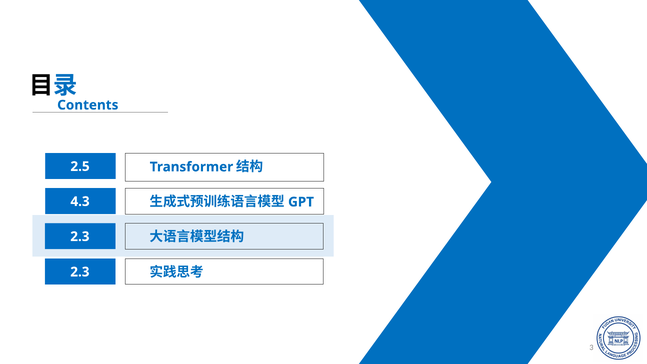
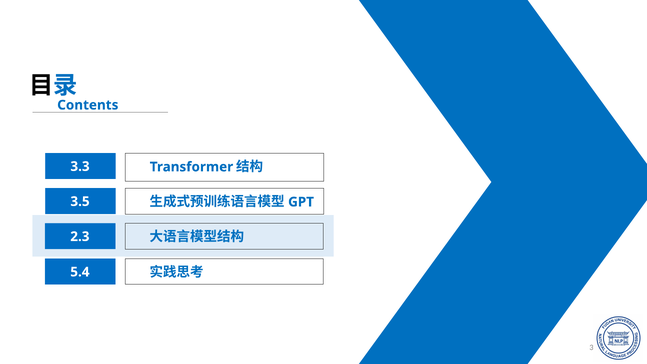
2.5: 2.5 -> 3.3
4.3: 4.3 -> 3.5
2.3 at (80, 272): 2.3 -> 5.4
